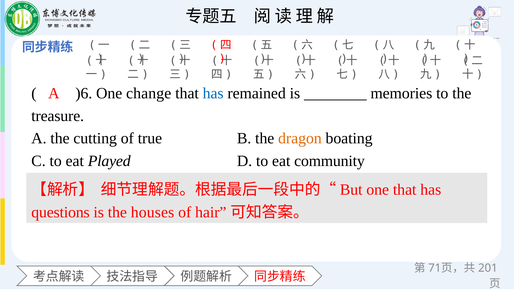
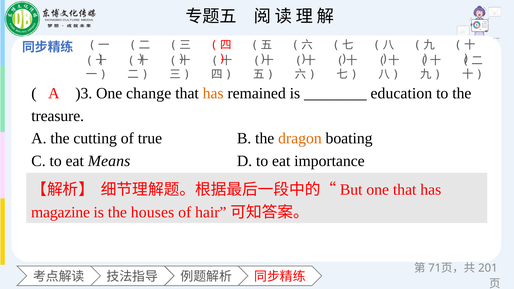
)6: )6 -> )3
has at (213, 93) colour: blue -> orange
memories: memories -> education
Played: Played -> Means
community: community -> importance
questions: questions -> magazine
